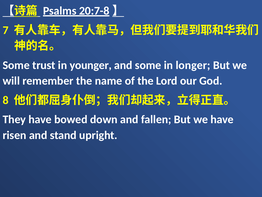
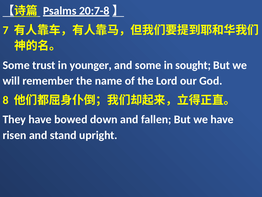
longer: longer -> sought
